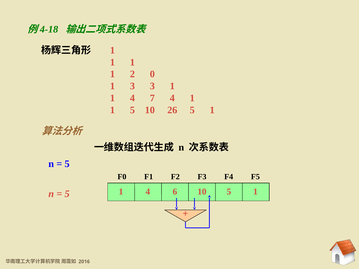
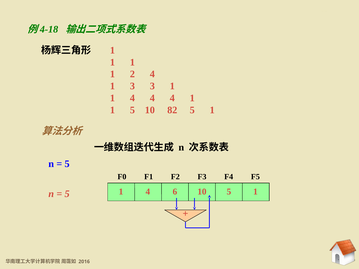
2 0: 0 -> 4
1 4 7: 7 -> 4
26: 26 -> 82
